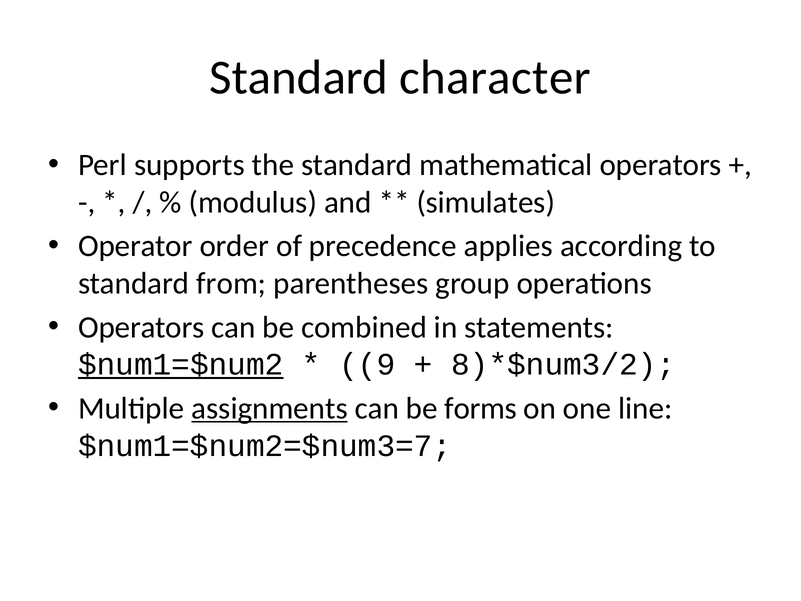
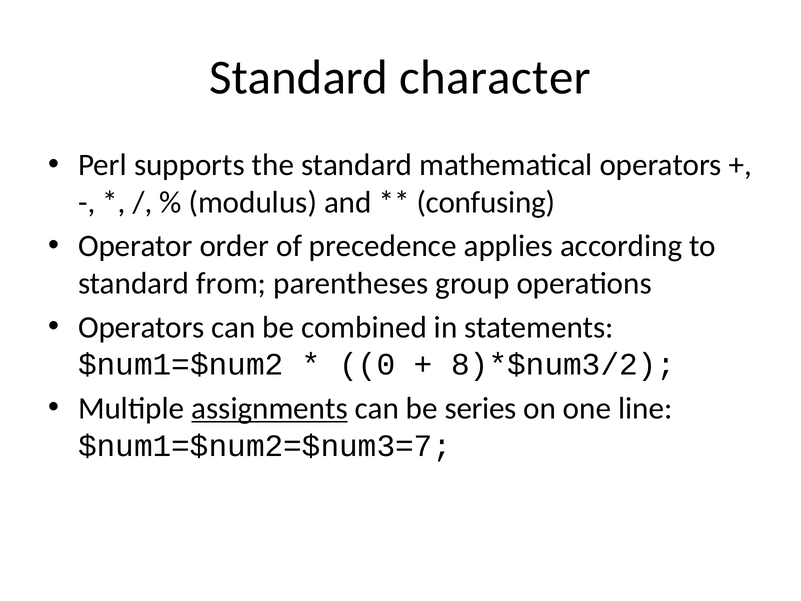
simulates: simulates -> confusing
$num1=$num2 underline: present -> none
9: 9 -> 0
forms: forms -> series
